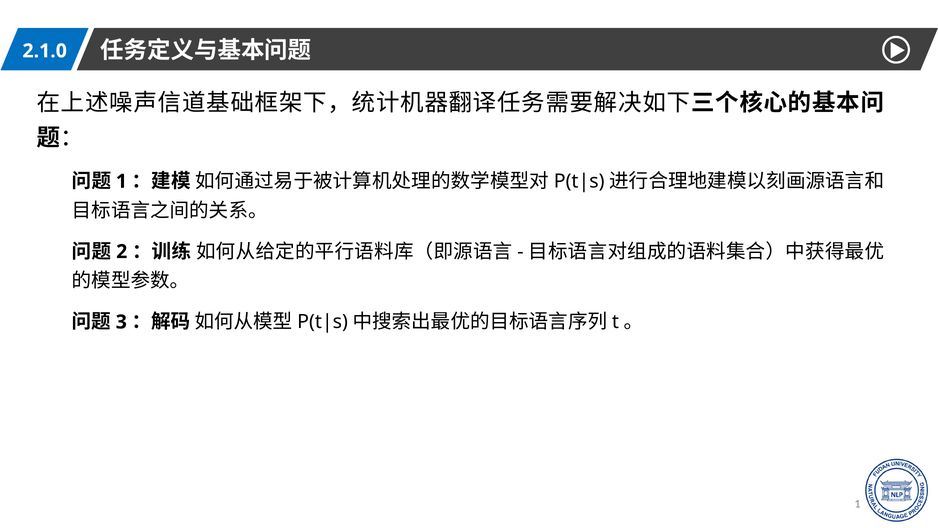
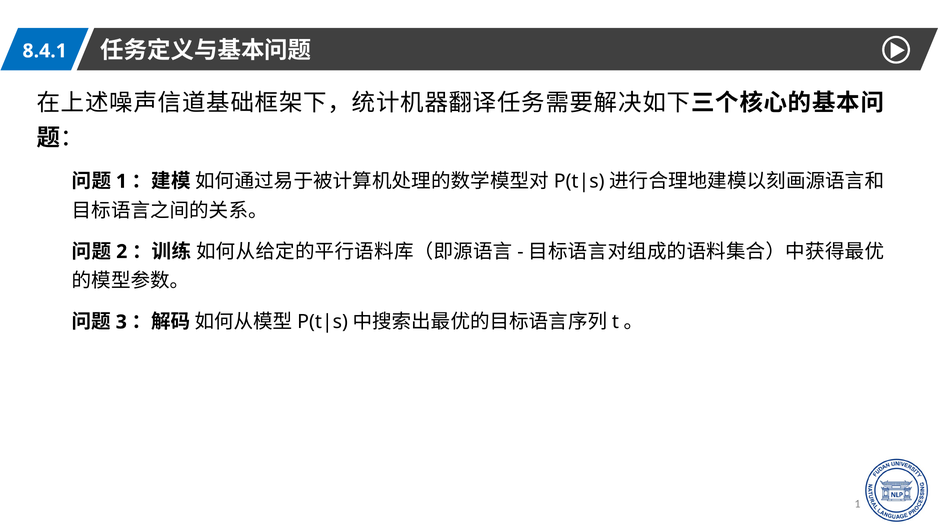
2.1.0: 2.1.0 -> 8.4.1
